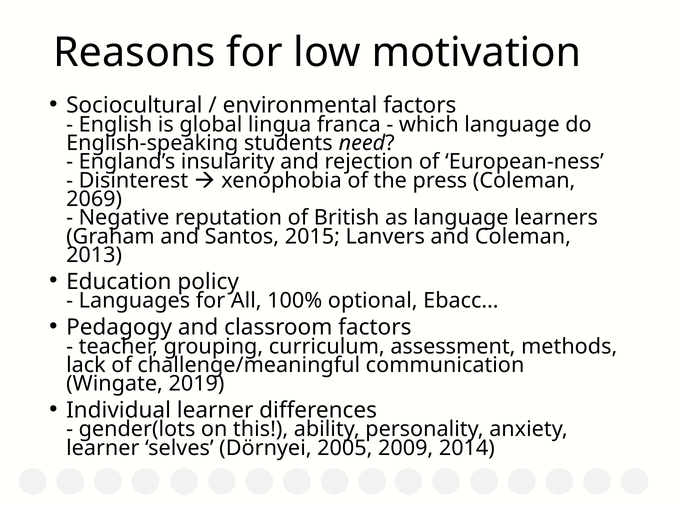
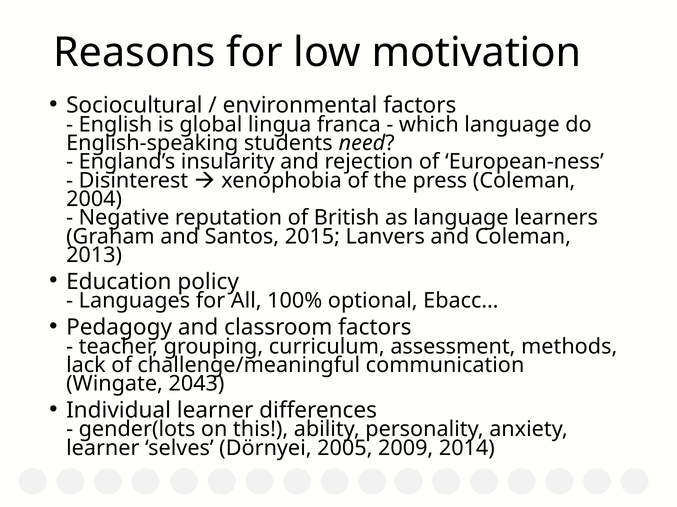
2069: 2069 -> 2004
2019: 2019 -> 2043
